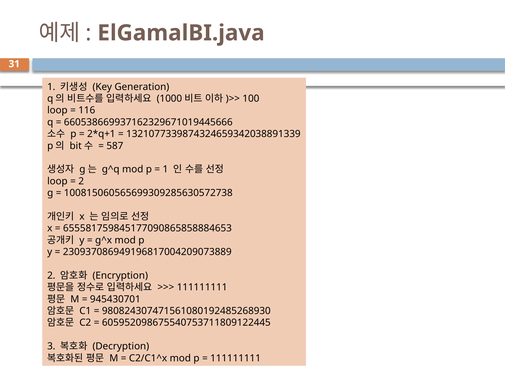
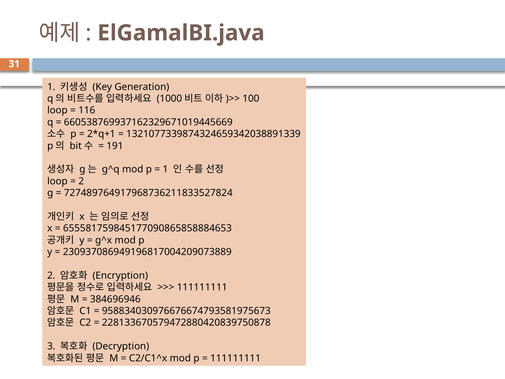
660538669937162329671019445666: 660538669937162329671019445666 -> 660538769937162329671019445669
587: 587 -> 191
100815060565699309285630572738: 100815060565699309285630572738 -> 727489764917968736211833527824
945430701: 945430701 -> 384696946
980824307471561080192485268930: 980824307471561080192485268930 -> 958834030976676674793581975673
605952098675540753711809122445: 605952098675540753711809122445 -> 228133670579472880420839750878
